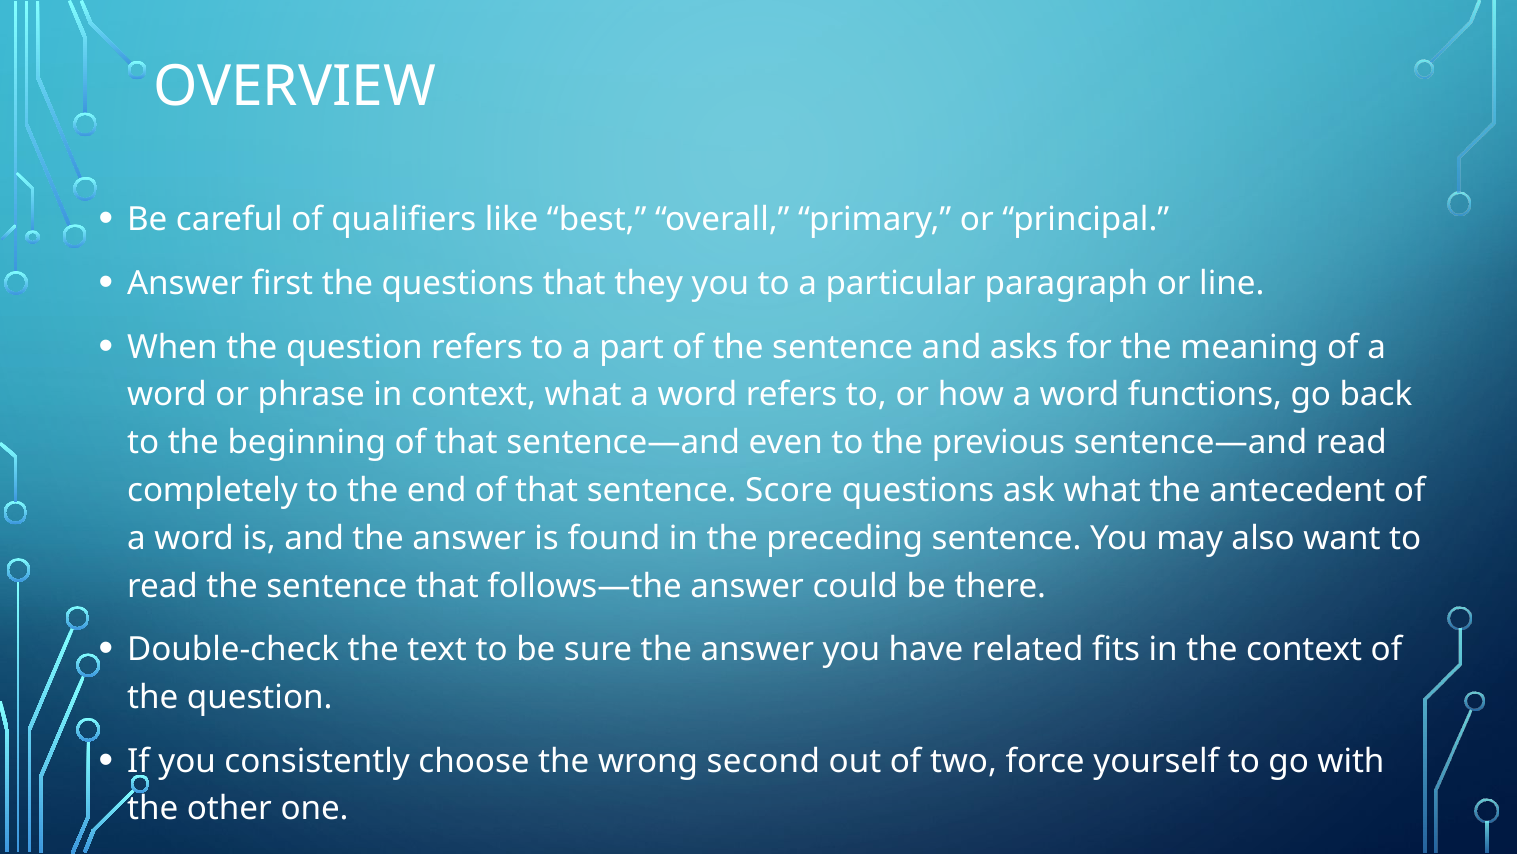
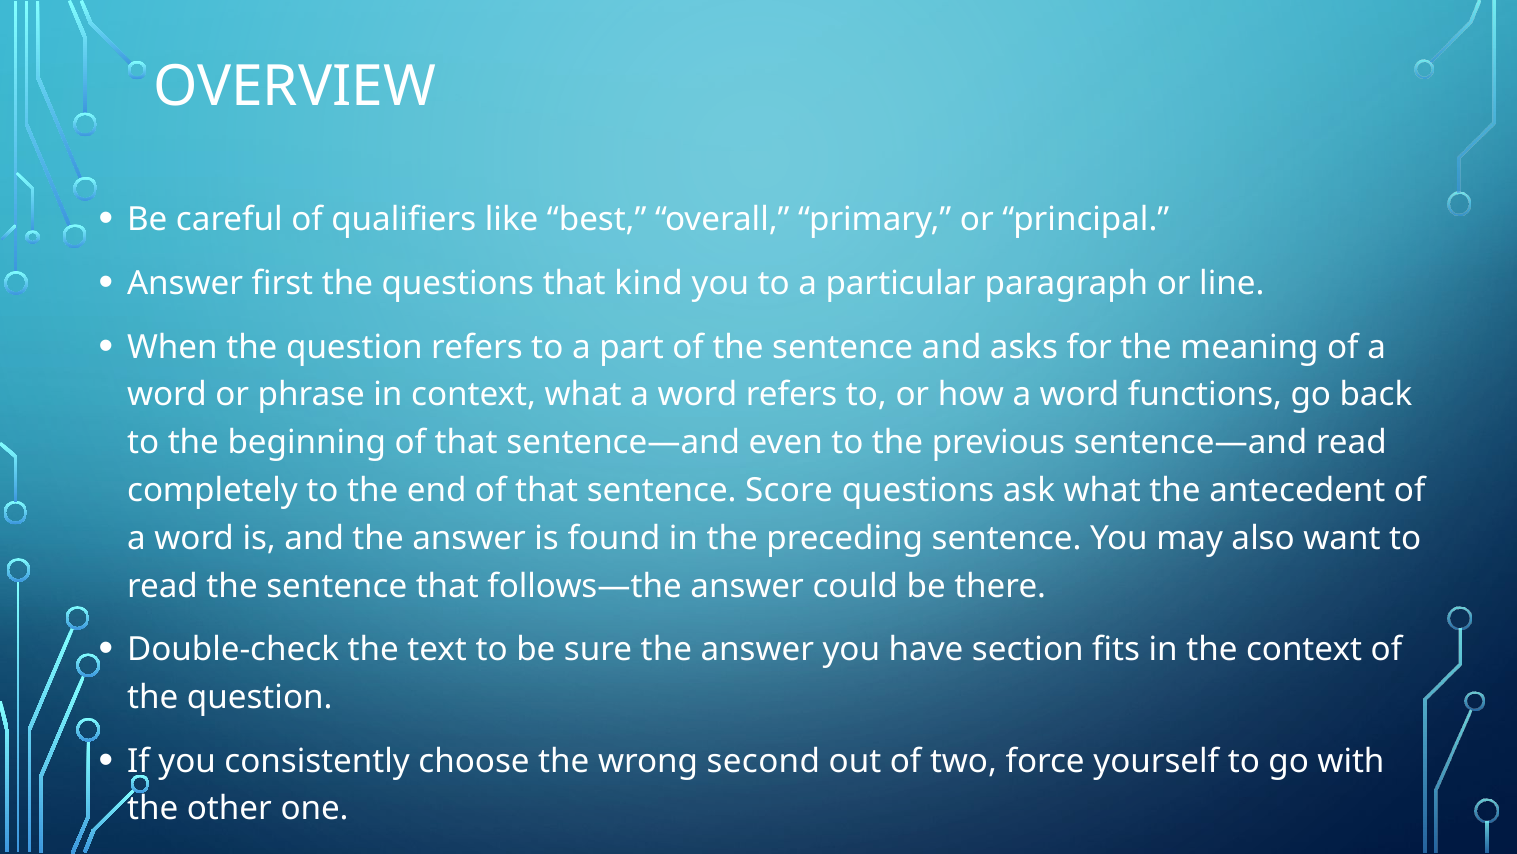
they: they -> kind
related: related -> section
